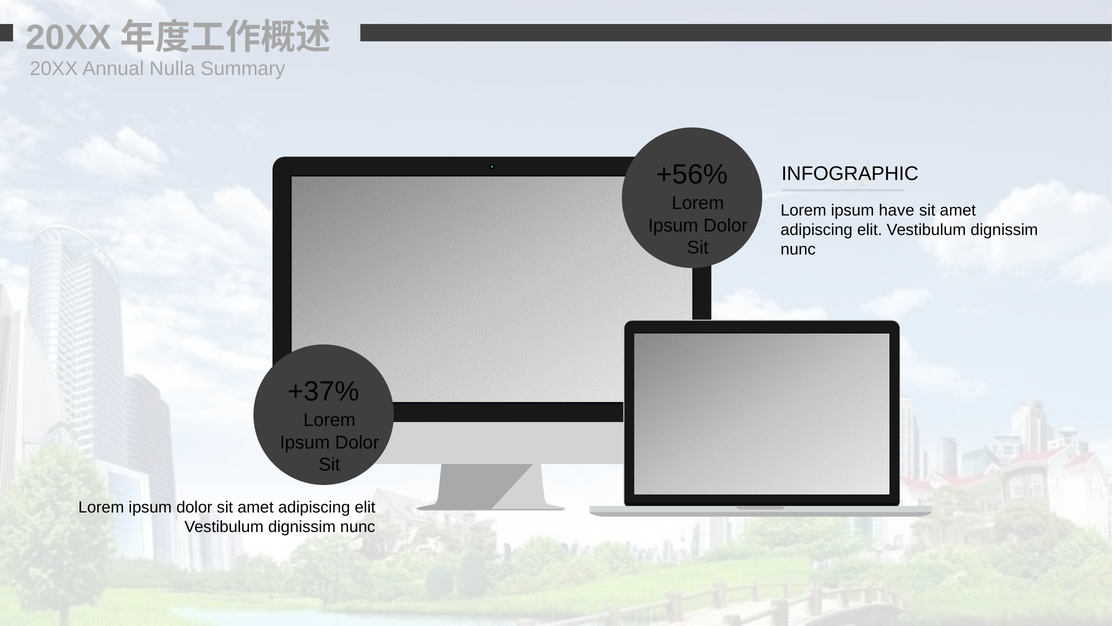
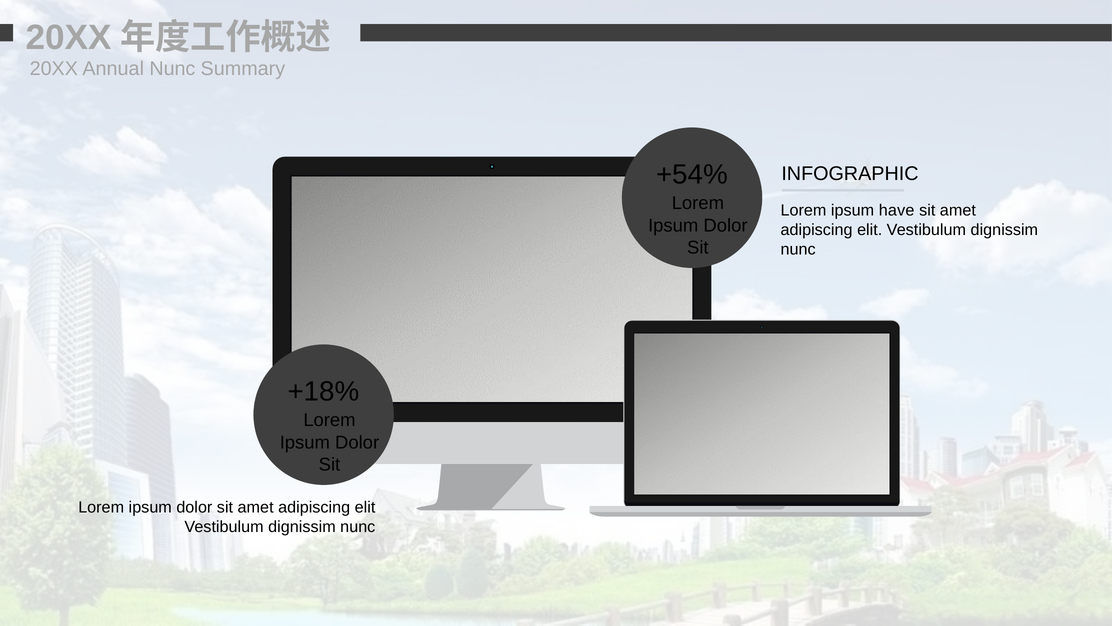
Annual Nulla: Nulla -> Nunc
+56%: +56% -> +54%
+37%: +37% -> +18%
